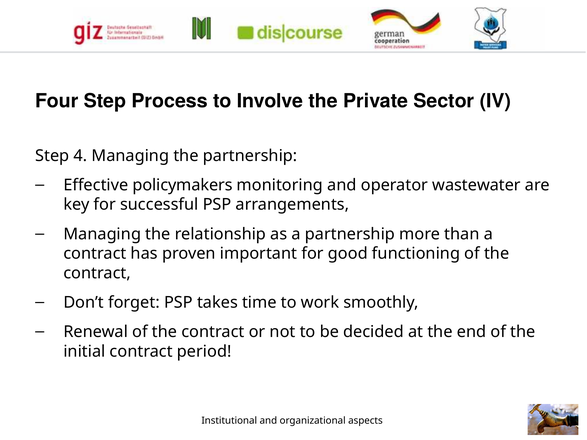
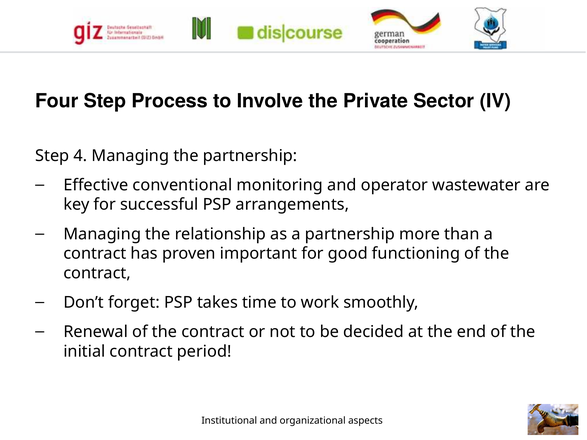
policymakers: policymakers -> conventional
